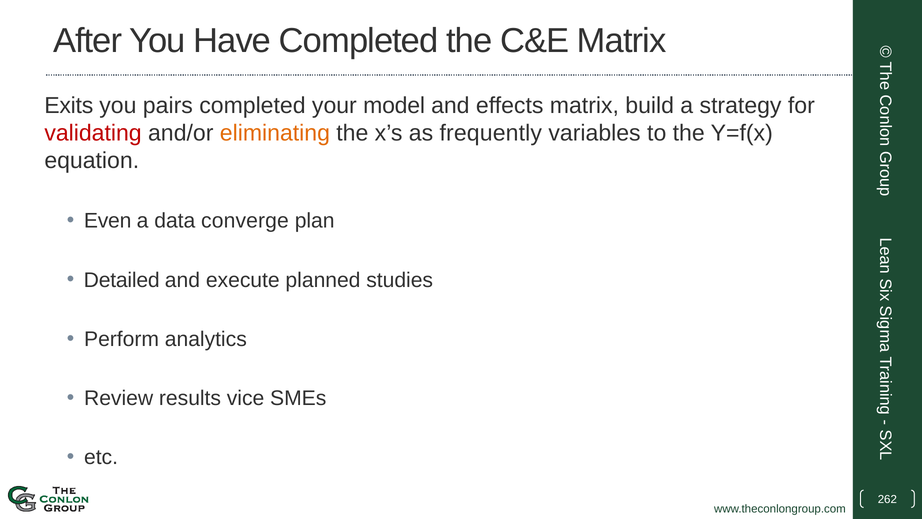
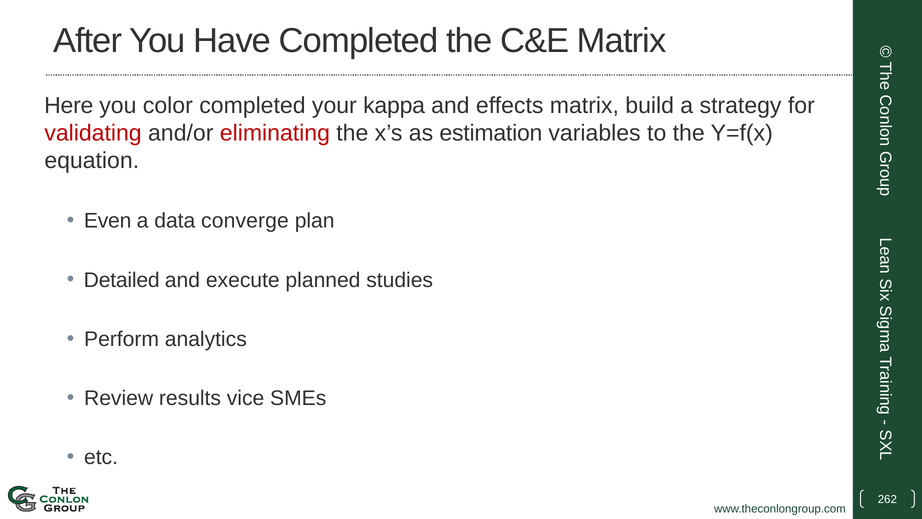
Exits: Exits -> Here
pairs: pairs -> color
model: model -> kappa
eliminating colour: orange -> red
frequently: frequently -> estimation
